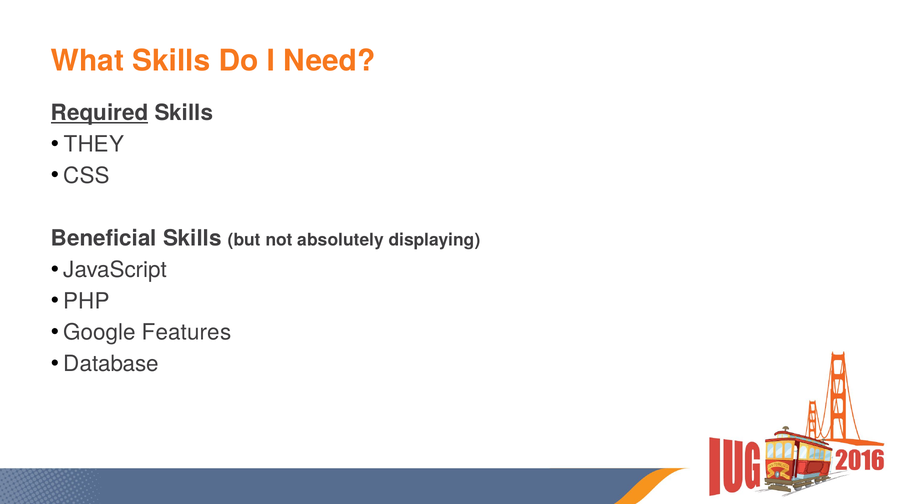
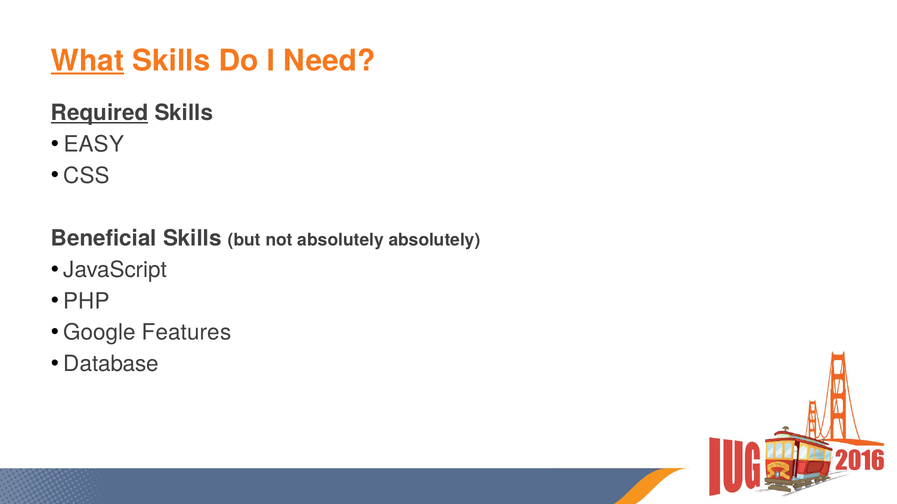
What underline: none -> present
THEY: THEY -> EASY
absolutely displaying: displaying -> absolutely
